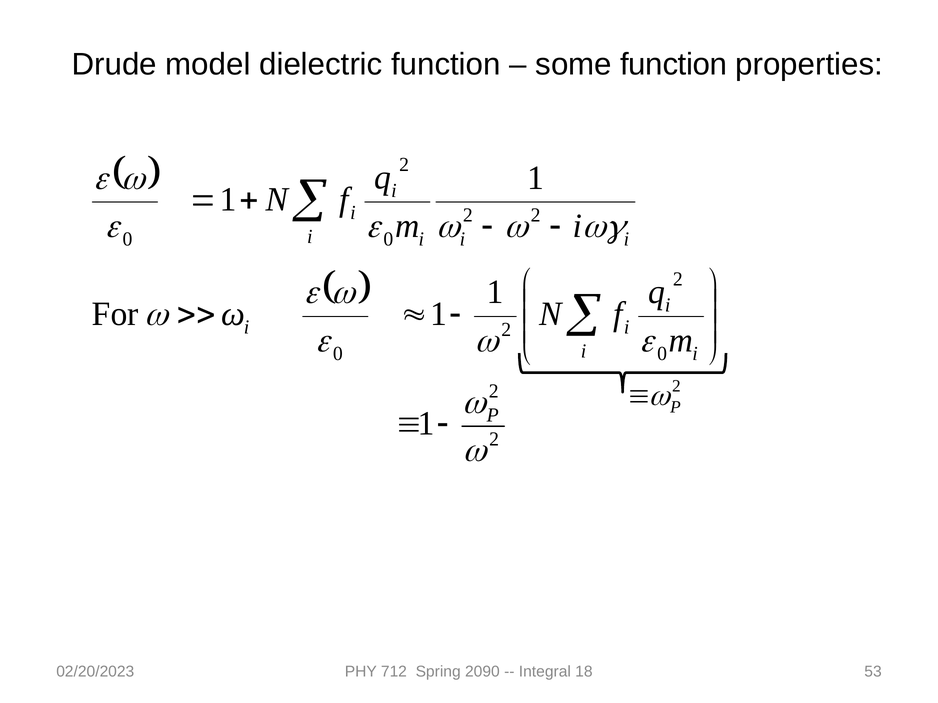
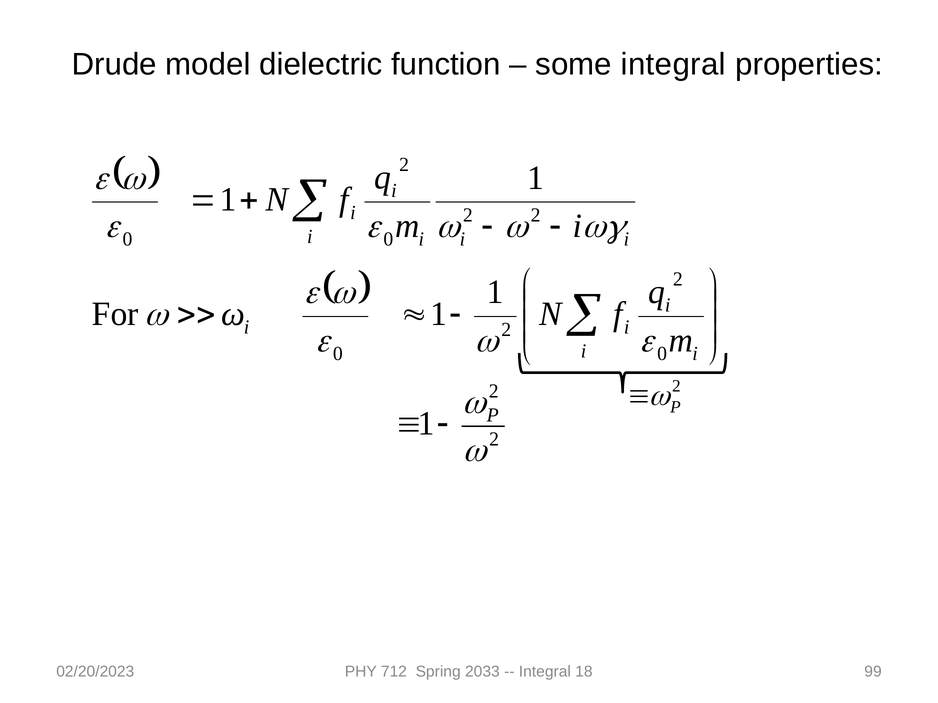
some function: function -> integral
2090: 2090 -> 2033
53: 53 -> 99
